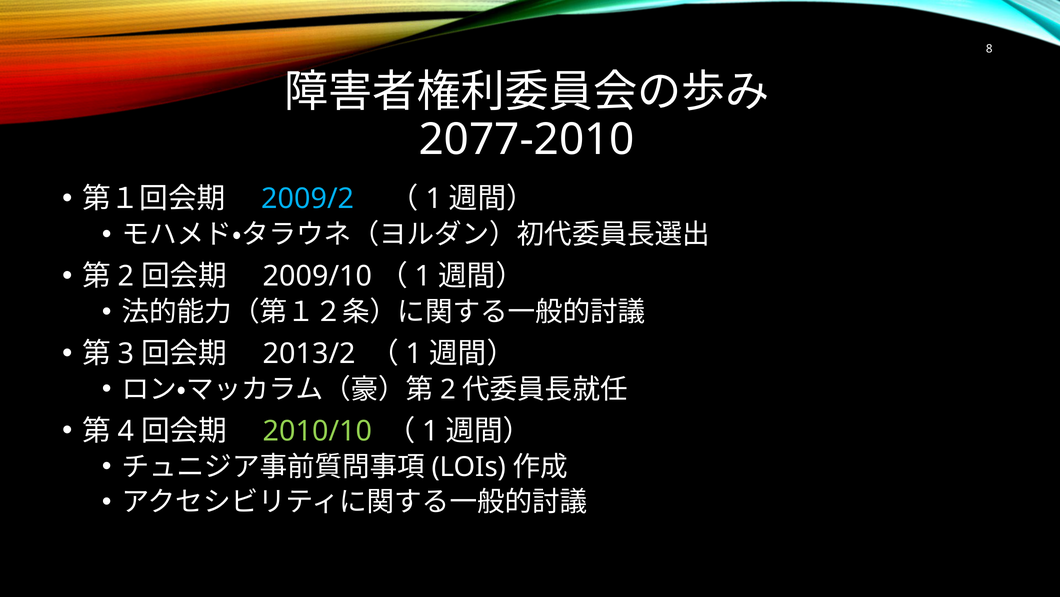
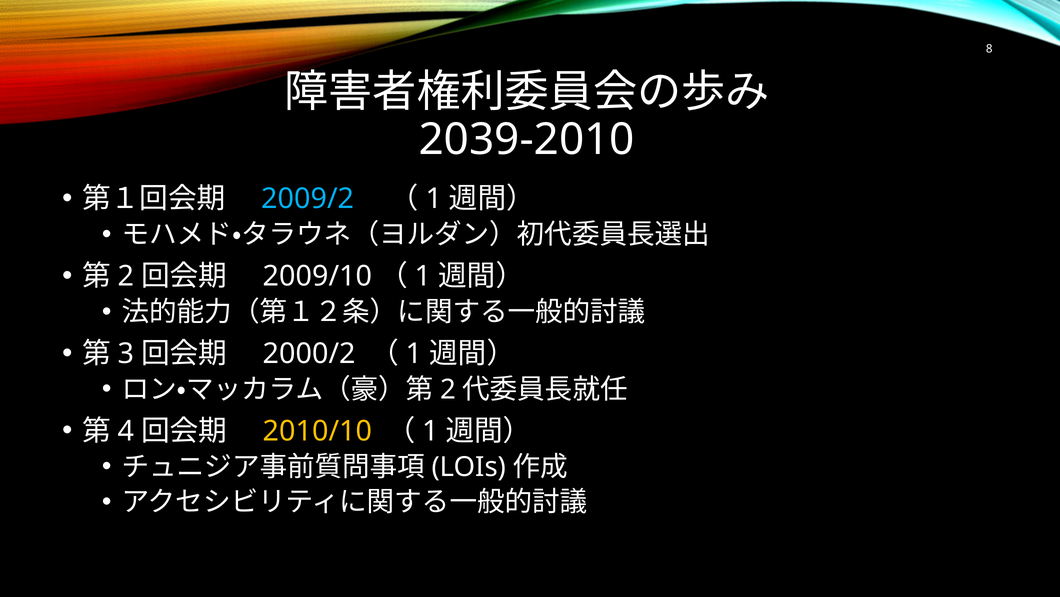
2077-2010: 2077-2010 -> 2039-2010
2013/2: 2013/2 -> 2000/2
2010/10 colour: light green -> yellow
